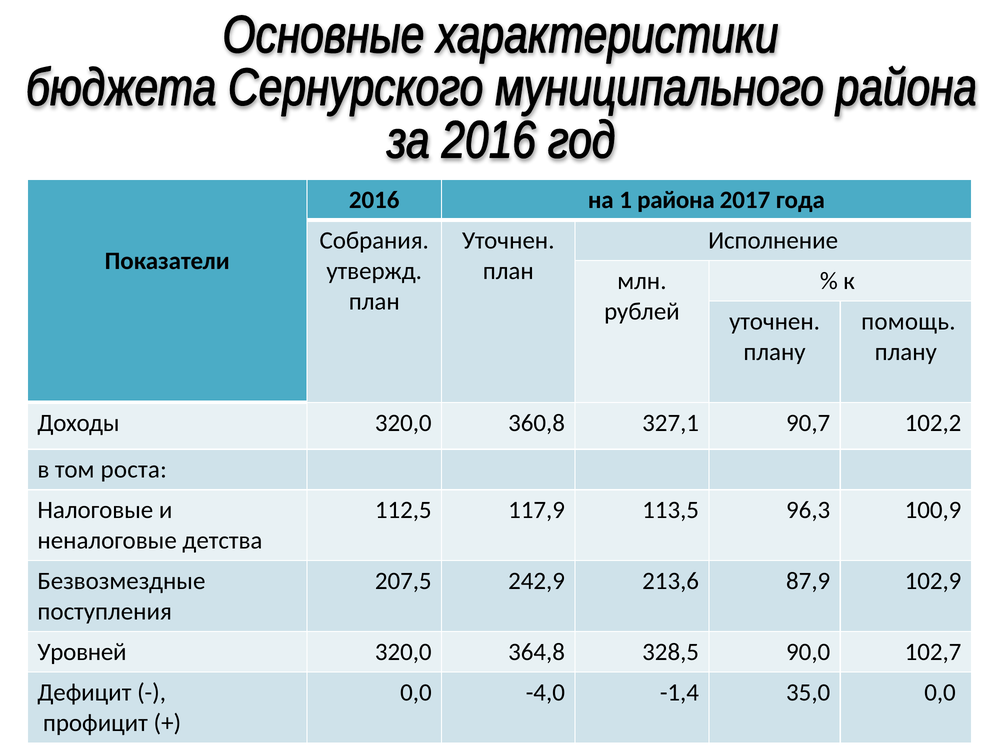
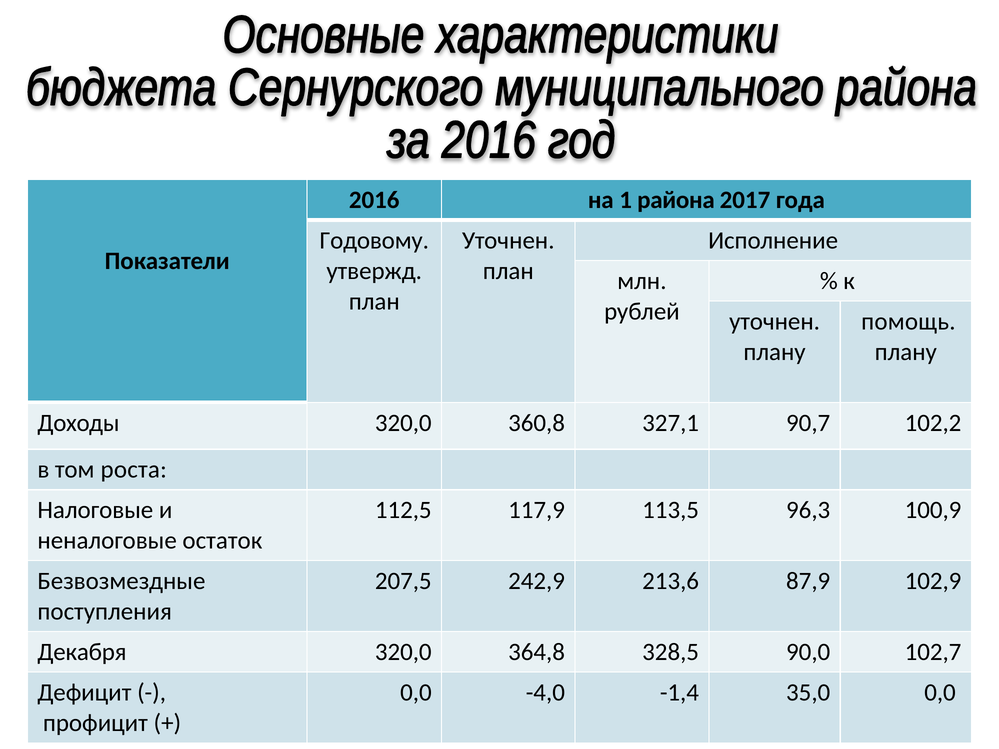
Собрания: Собрания -> Годовому
детства: детства -> остаток
Уровней: Уровней -> Декабря
